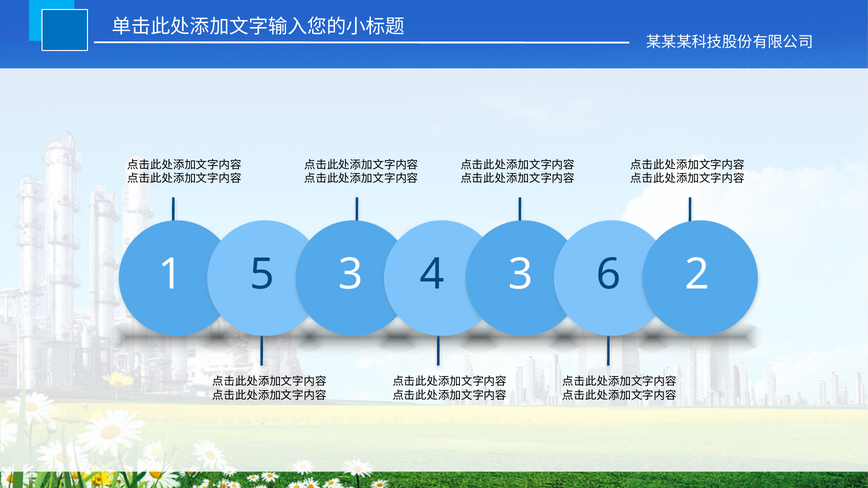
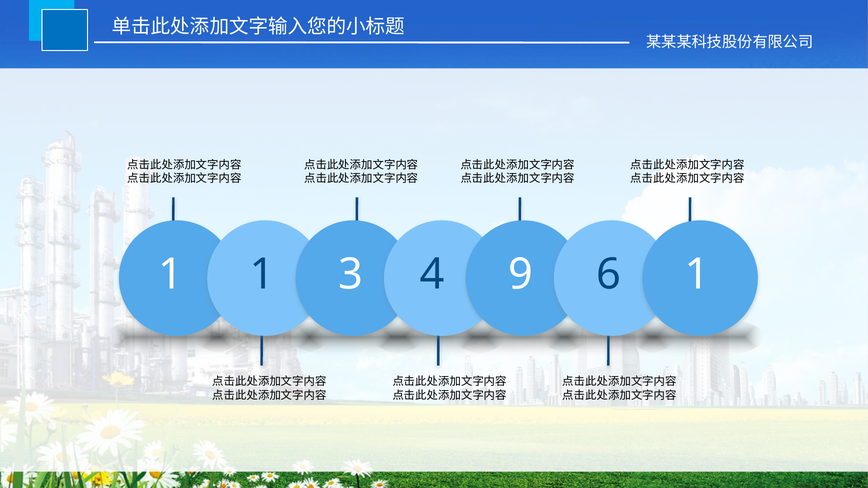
1 5: 5 -> 1
4 3: 3 -> 9
6 2: 2 -> 1
